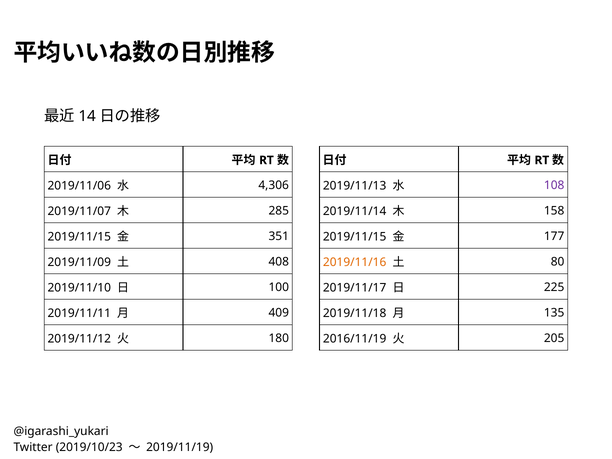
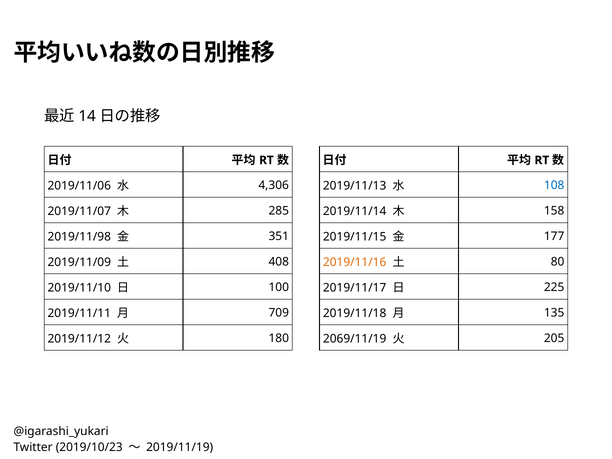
108 colour: purple -> blue
2019/11/15 at (79, 237): 2019/11/15 -> 2019/11/98
409: 409 -> 709
2016/11/19: 2016/11/19 -> 2069/11/19
